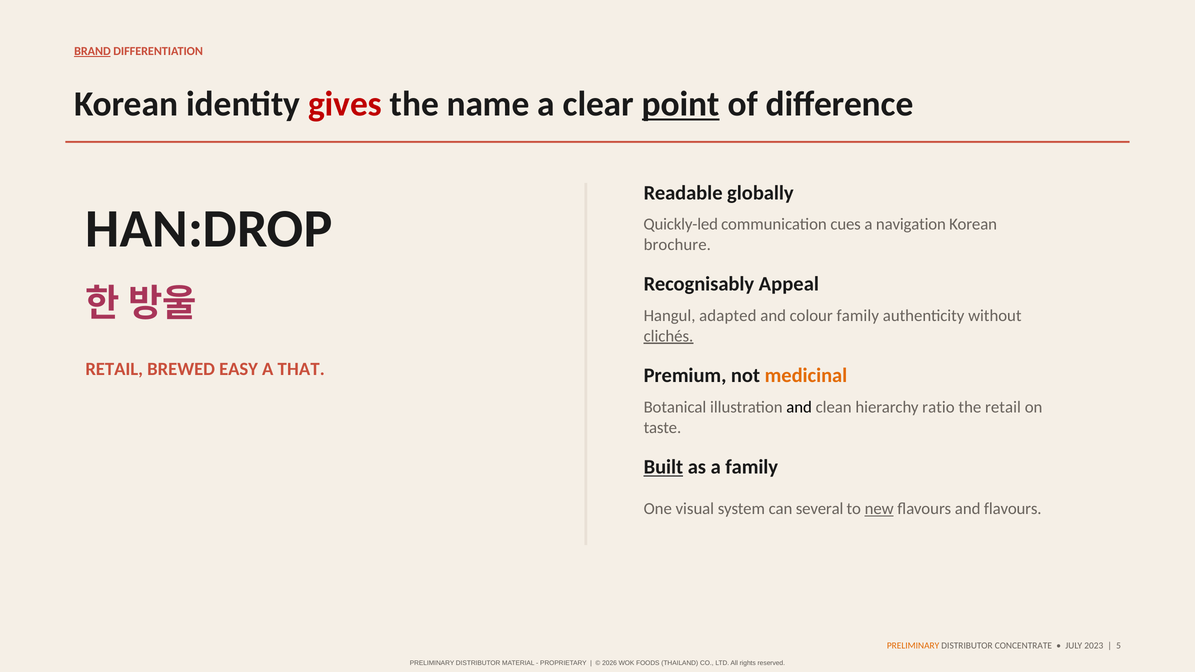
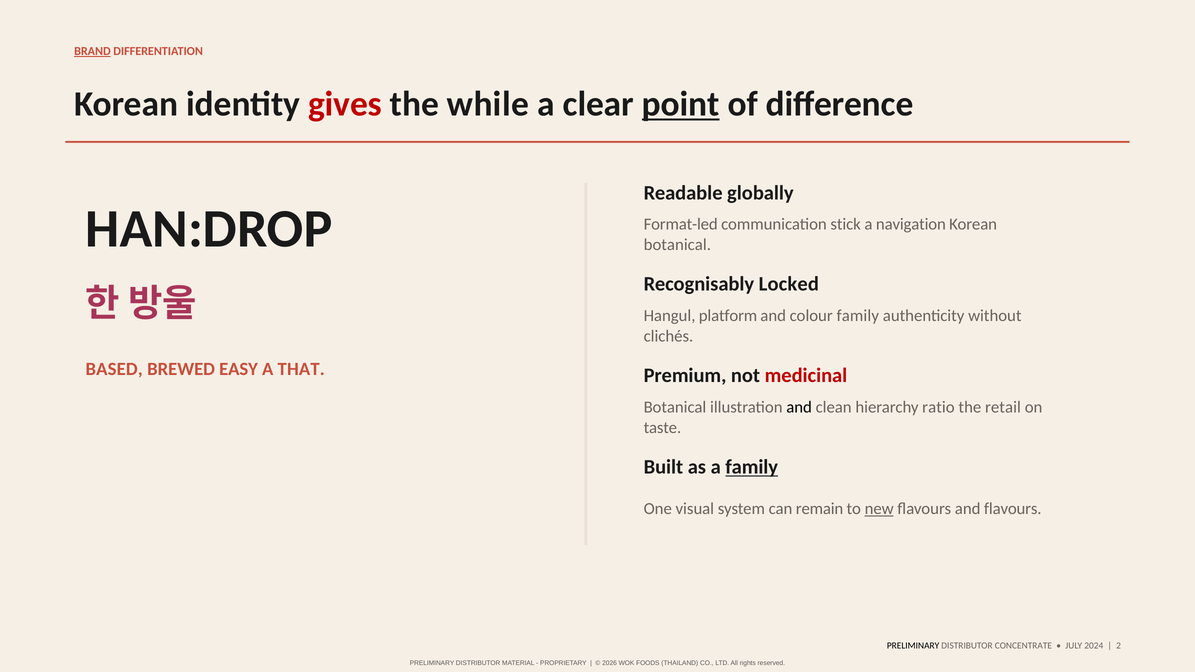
name: name -> while
Quickly-led: Quickly-led -> Format-led
cues: cues -> stick
brochure at (677, 245): brochure -> botanical
Appeal: Appeal -> Locked
adapted: adapted -> platform
clichés underline: present -> none
RETAIL at (114, 369): RETAIL -> BASED
medicinal colour: orange -> red
Built underline: present -> none
family at (752, 467) underline: none -> present
several: several -> remain
PRELIMINARY at (913, 646) colour: orange -> black
2023: 2023 -> 2024
5: 5 -> 2
